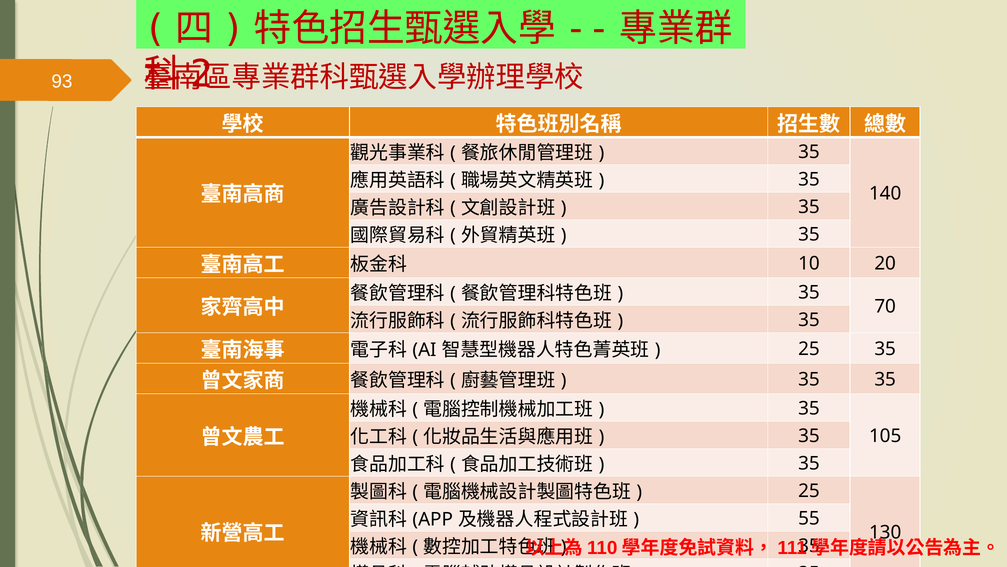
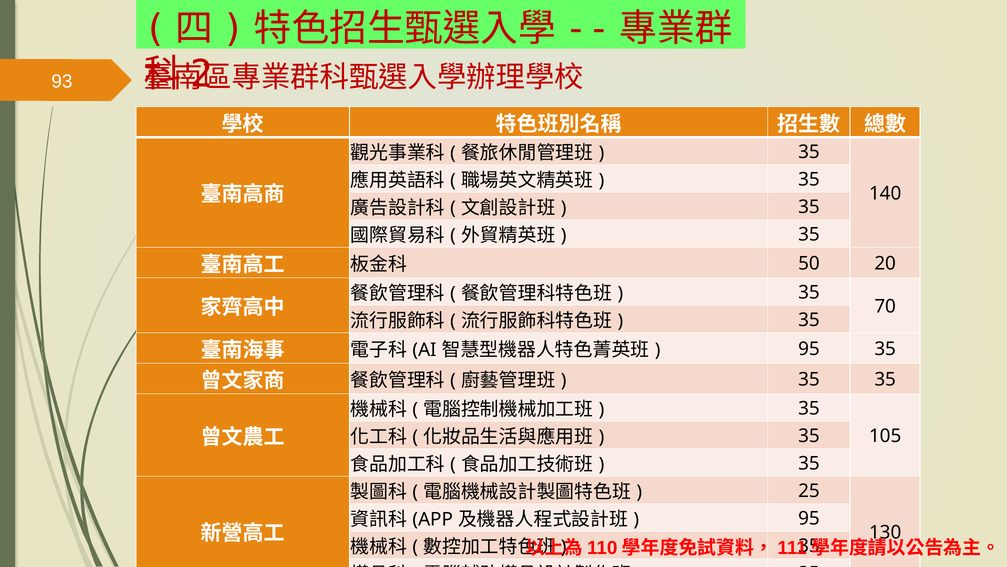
10: 10 -> 50
25 at (809, 349): 25 -> 95
55 at (809, 518): 55 -> 95
